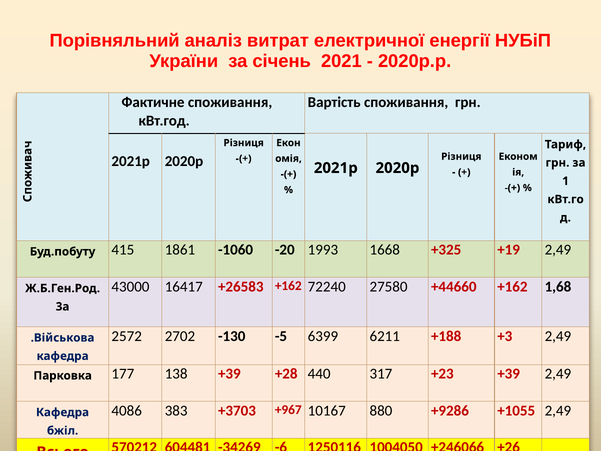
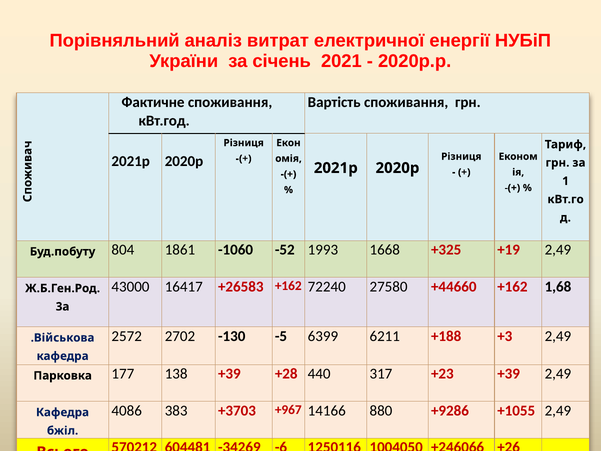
415: 415 -> 804
-20: -20 -> -52
10167: 10167 -> 14166
